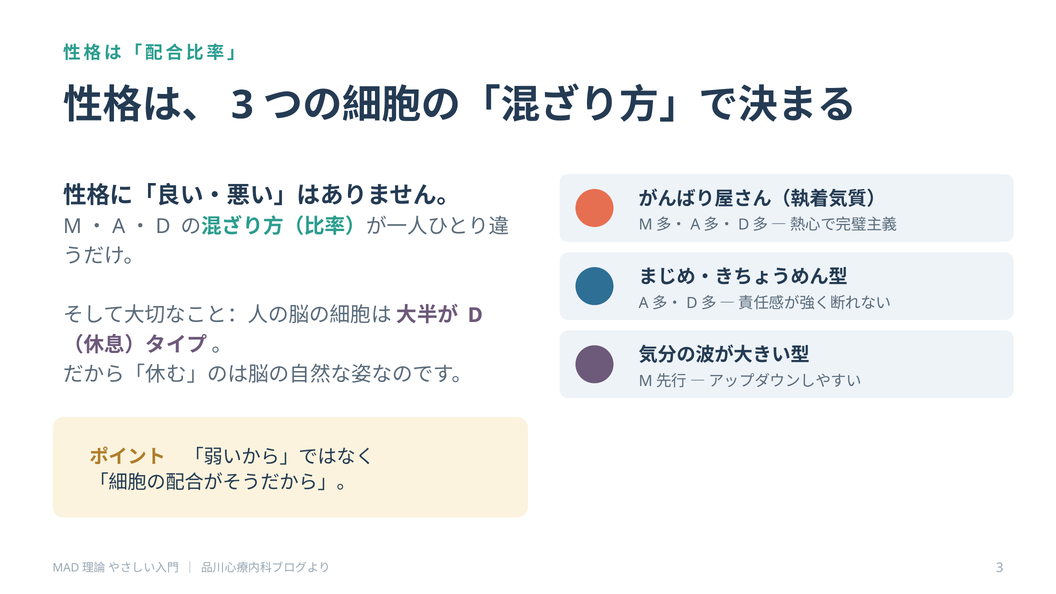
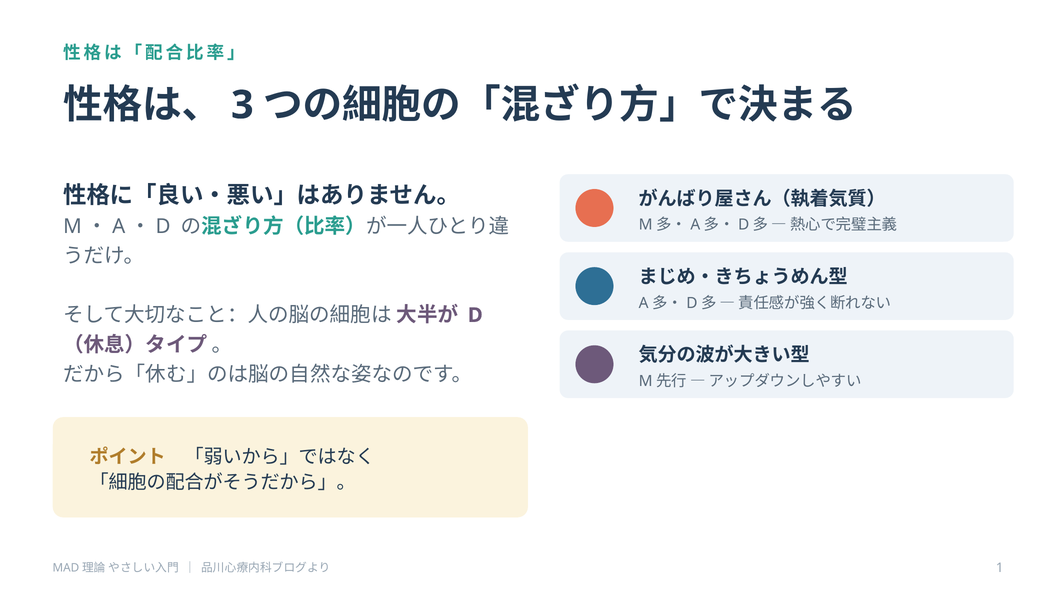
3 at (1000, 568): 3 -> 1
